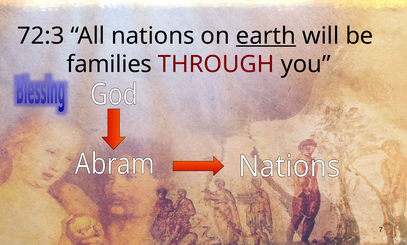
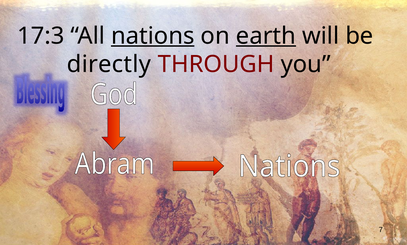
72:3: 72:3 -> 17:3
nations underline: none -> present
families: families -> directly
